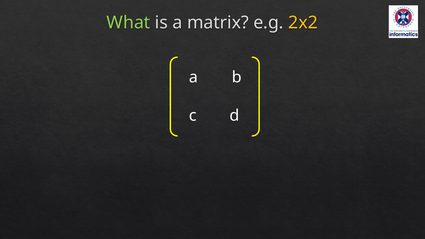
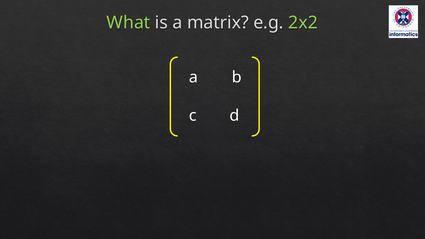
2x2 colour: yellow -> light green
